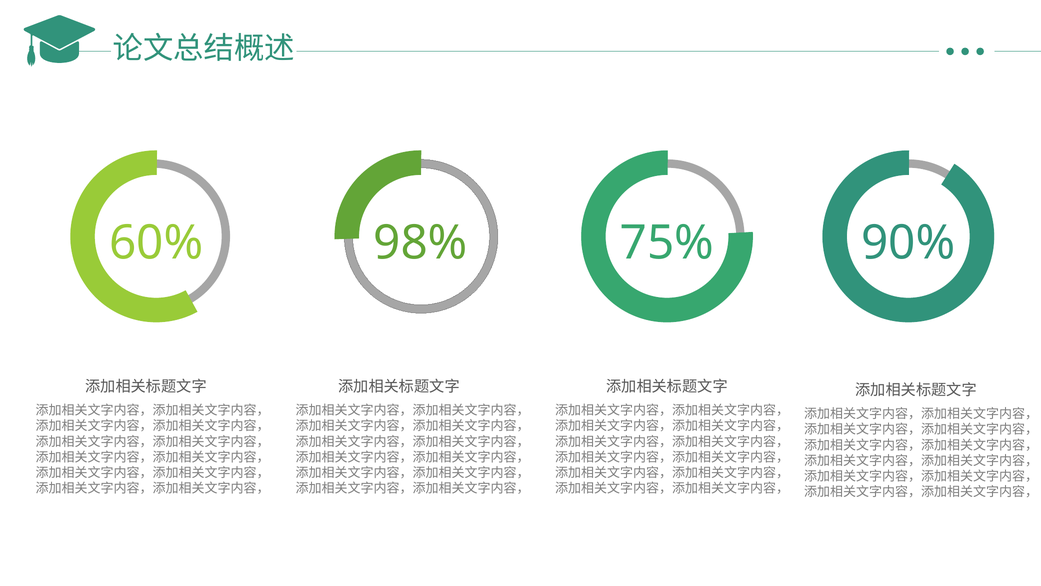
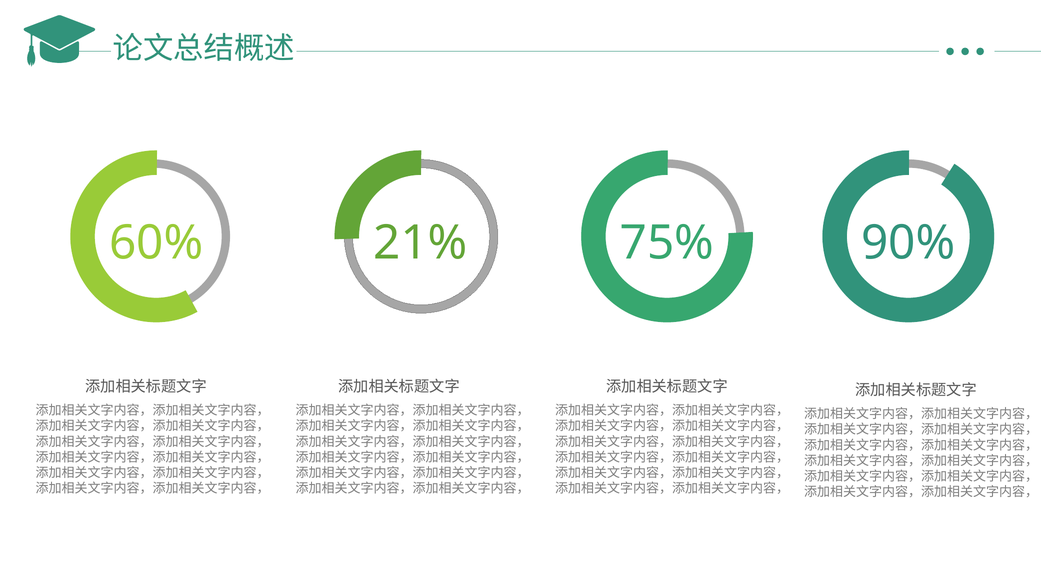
98%: 98% -> 21%
